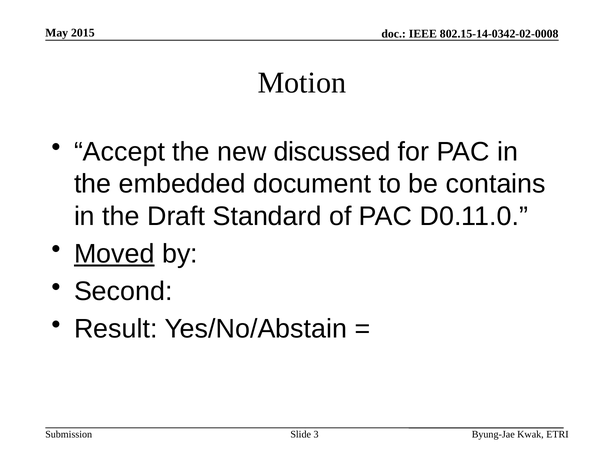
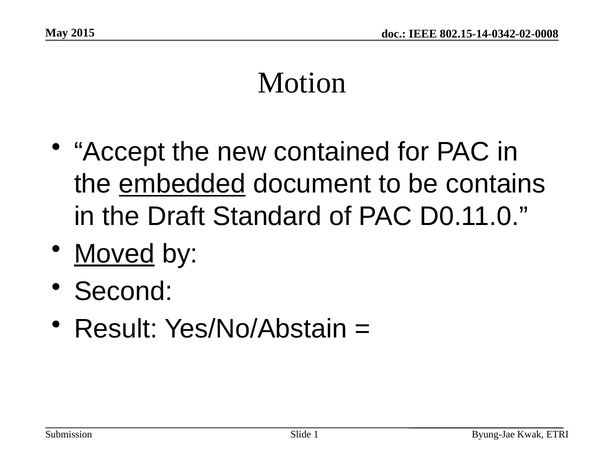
discussed: discussed -> contained
embedded underline: none -> present
3: 3 -> 1
